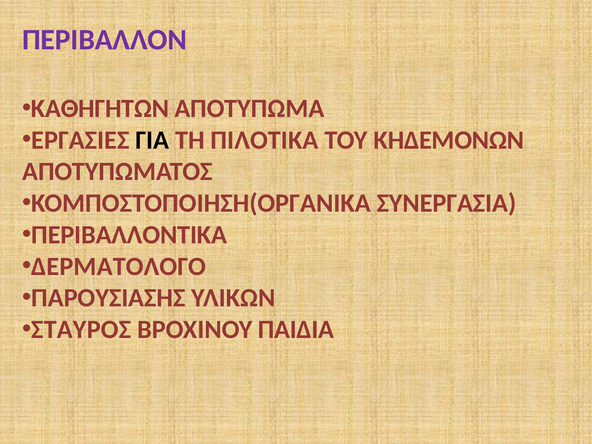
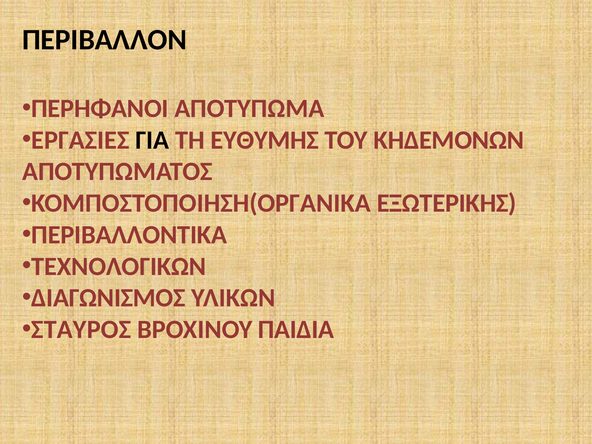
ΠΕΡΙΒΑΛΛΟΝ colour: purple -> black
ΚΑΘΗΓΗΤΩΝ: ΚΑΘΗΓΗΤΩΝ -> ΠΕΡΗΦΑΝΟΙ
ΠΙΛΟΤΙΚΑ: ΠΙΛΟΤΙΚΑ -> ΕΥΘΥΜΗΣ
ΣΥΝΕΡΓΑΣΙΑ: ΣΥΝΕΡΓΑΣΙΑ -> ΕΞΩΤΕΡΙΚΗΣ
ΔΕΡΜΑΤΟΛΟΓΟ: ΔΕΡΜΑΤΟΛΟΓΟ -> ΤΕΧΝΟΛΟΓΙΚΩΝ
ΠΑΡΟΥΣΙΑΣΗΣ: ΠΑΡΟΥΣΙΑΣΗΣ -> ΔΙΑΓΩΝΙΣΜΟΣ
